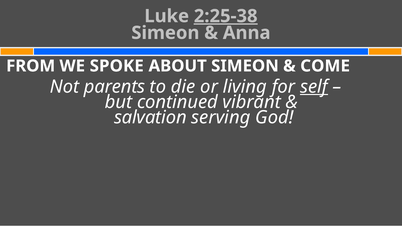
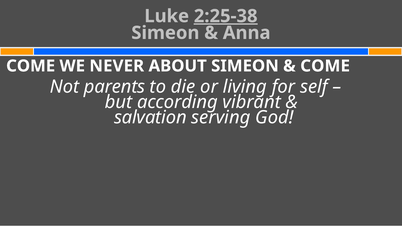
FROM at (31, 66): FROM -> COME
SPOKE: SPOKE -> NEVER
self underline: present -> none
continued: continued -> according
